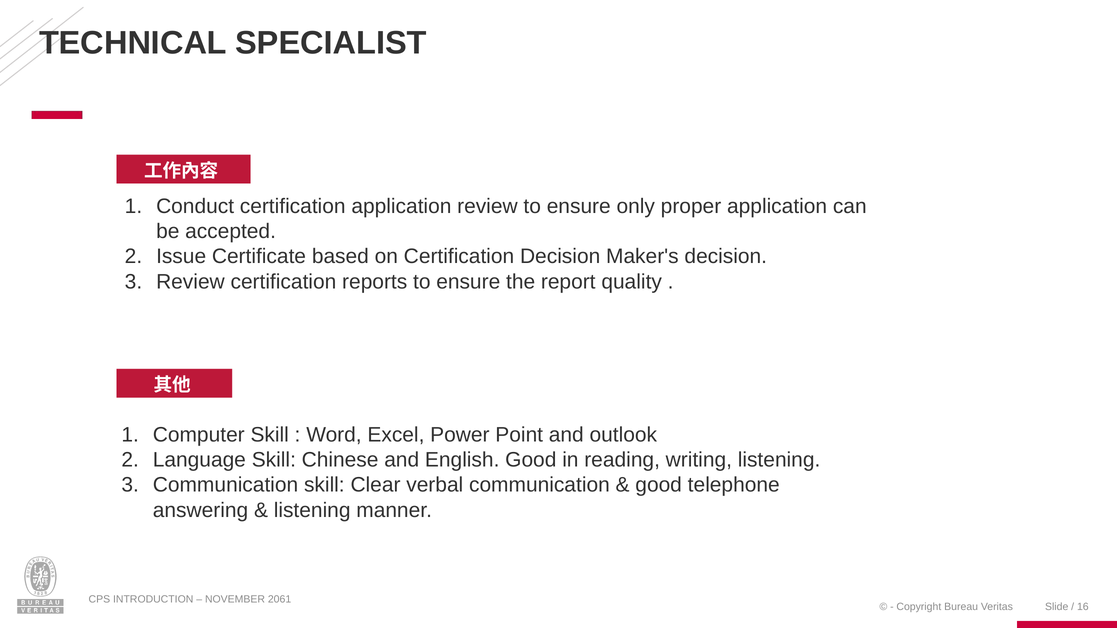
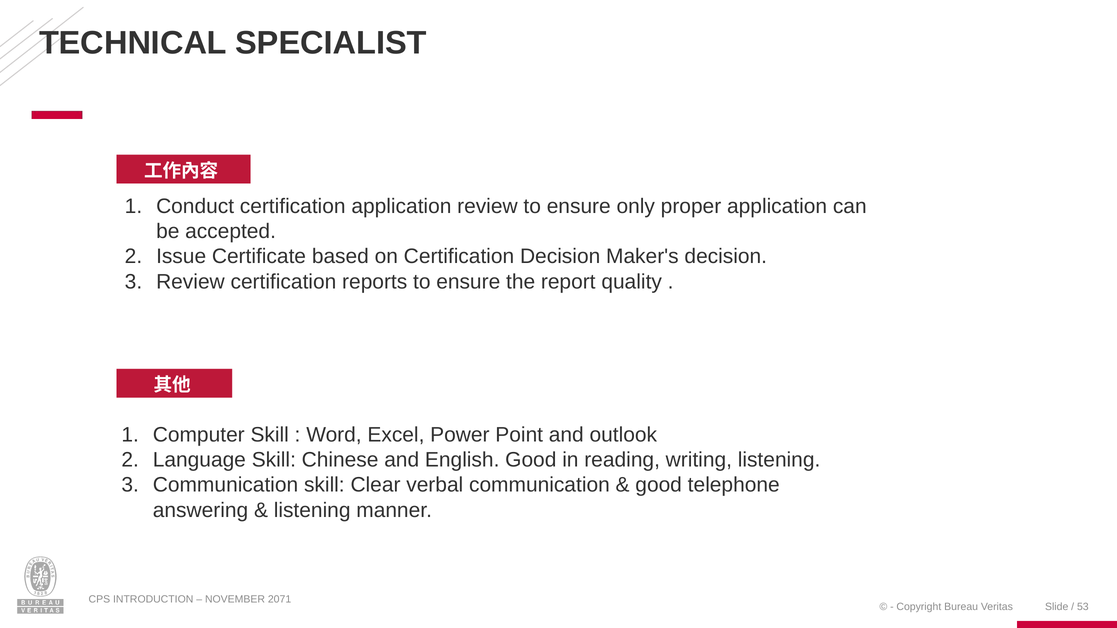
2061: 2061 -> 2071
16: 16 -> 53
